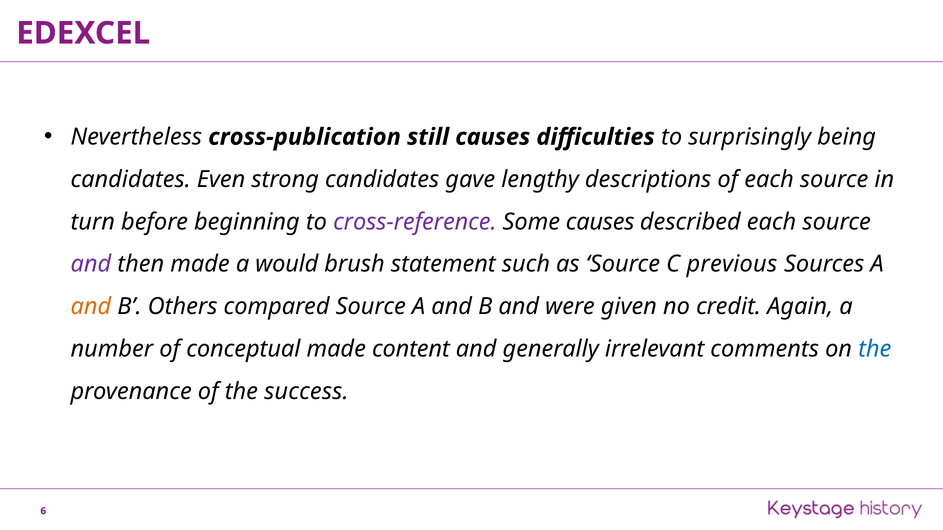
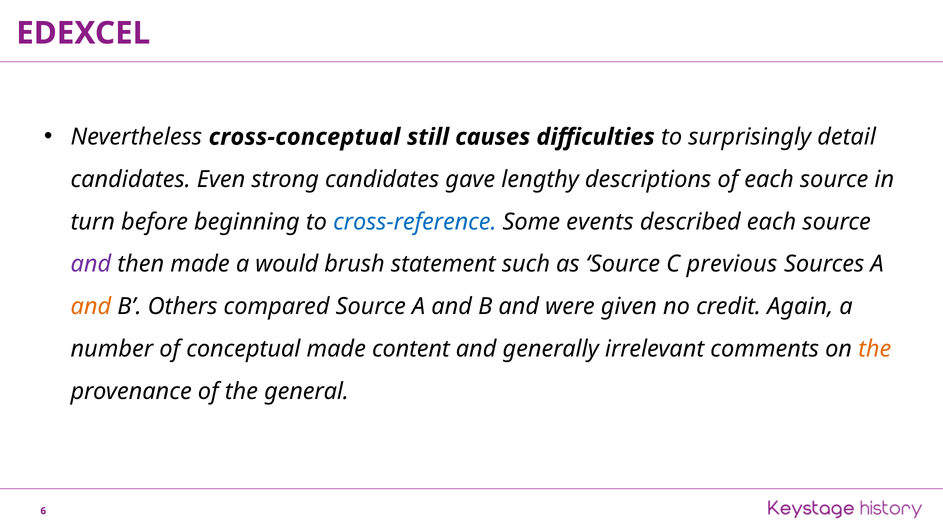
cross-publication: cross-publication -> cross-conceptual
being: being -> detail
cross-reference colour: purple -> blue
Some causes: causes -> events
the at (875, 349) colour: blue -> orange
success: success -> general
